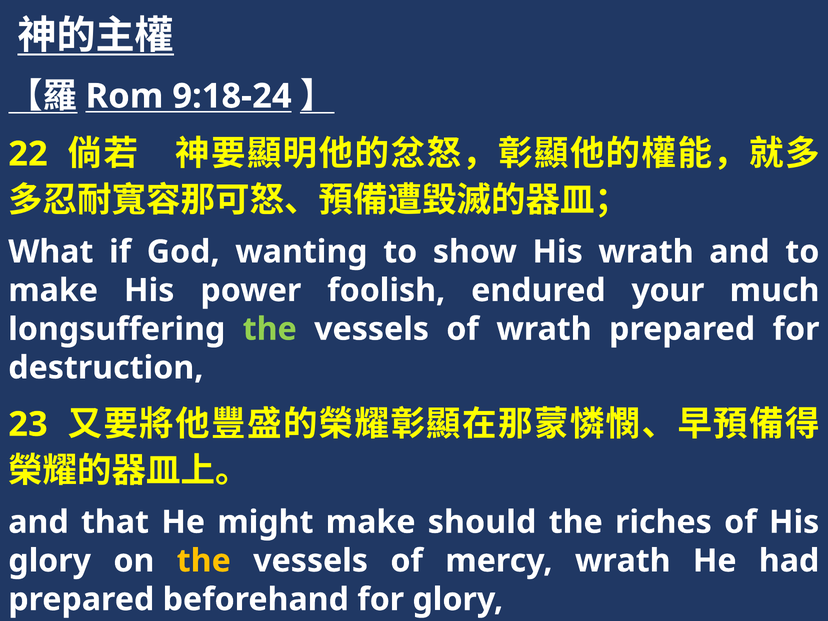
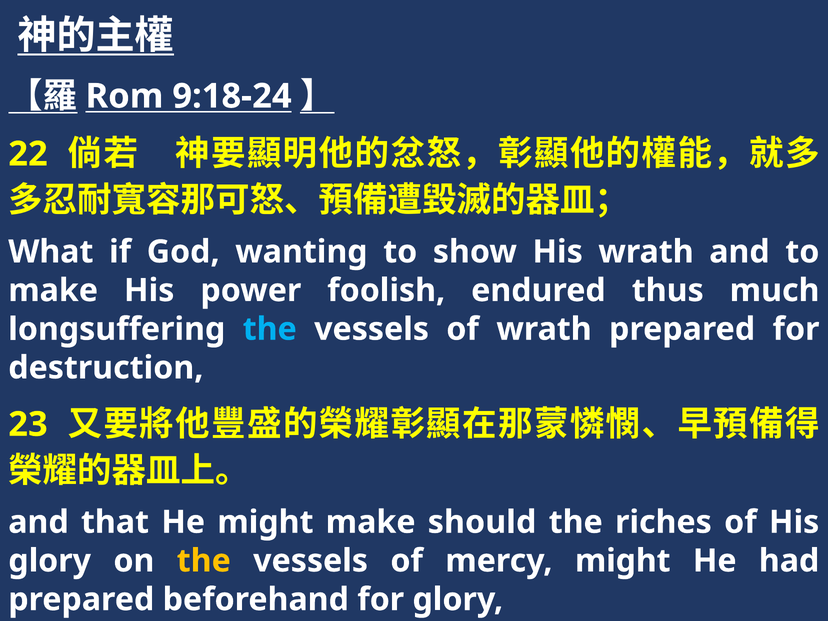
your: your -> thus
the at (270, 329) colour: light green -> light blue
mercy wrath: wrath -> might
